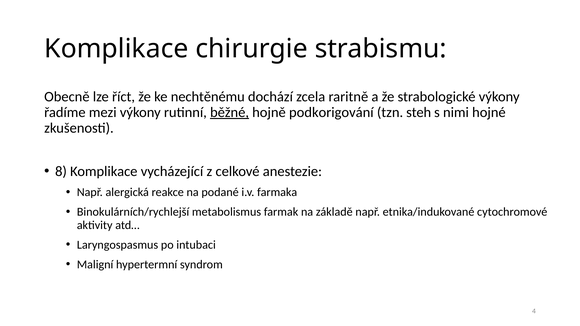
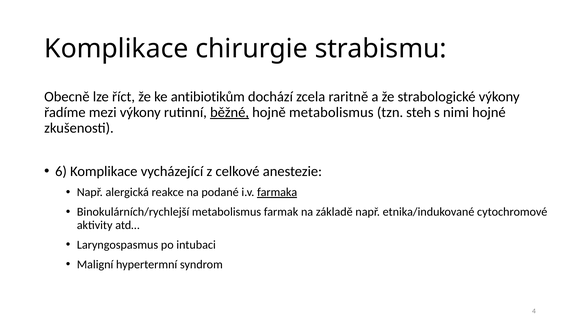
nechtěnému: nechtěnému -> antibiotikům
hojně podkorigování: podkorigování -> metabolismus
8: 8 -> 6
farmaka underline: none -> present
